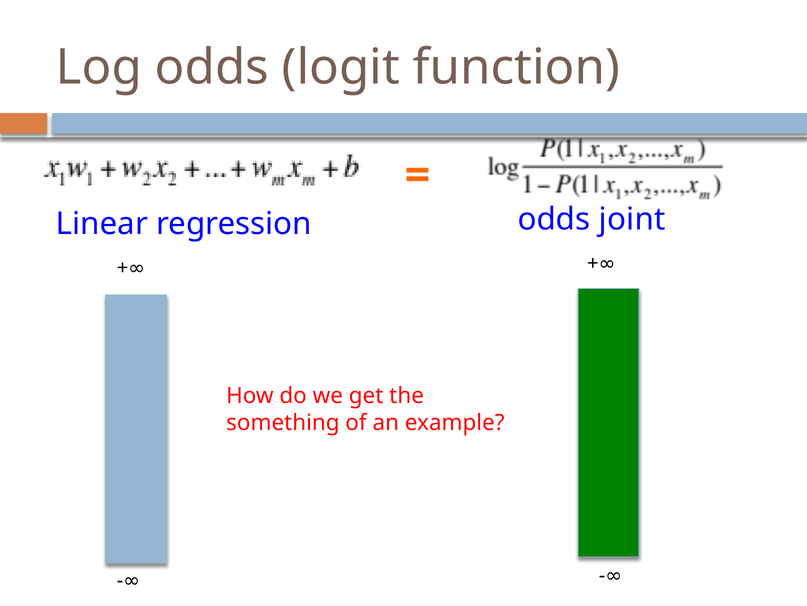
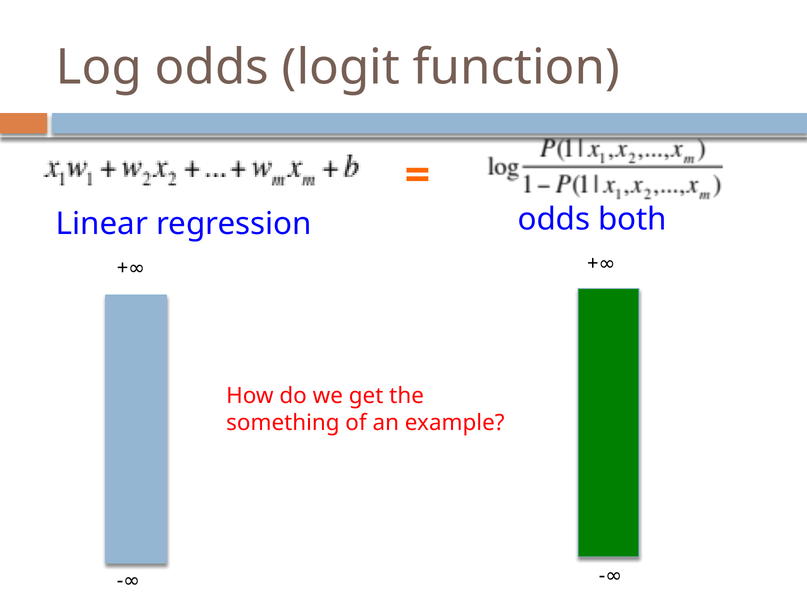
joint: joint -> both
